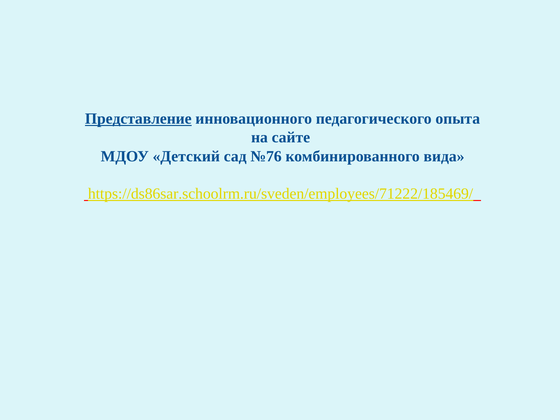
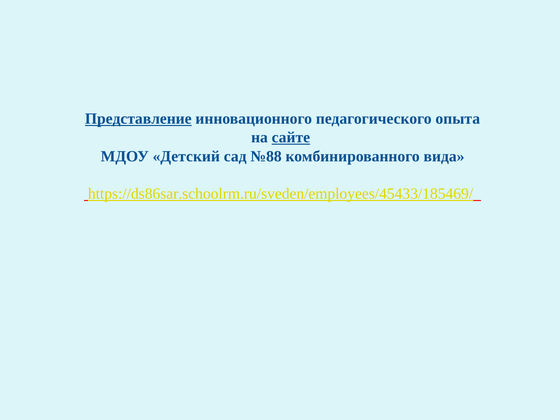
сайте underline: none -> present
№76: №76 -> №88
https://ds86sar.schoolrm.ru/sveden/employees/71222/185469/: https://ds86sar.schoolrm.ru/sveden/employees/71222/185469/ -> https://ds86sar.schoolrm.ru/sveden/employees/45433/185469/
